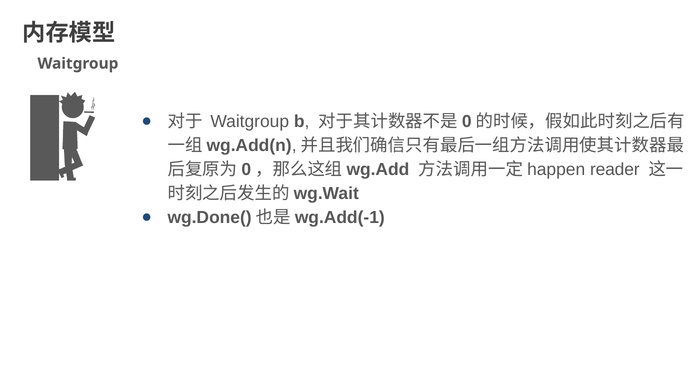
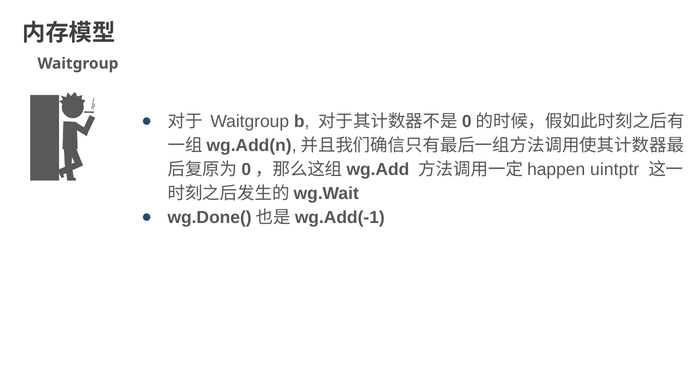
reader: reader -> uintptr
